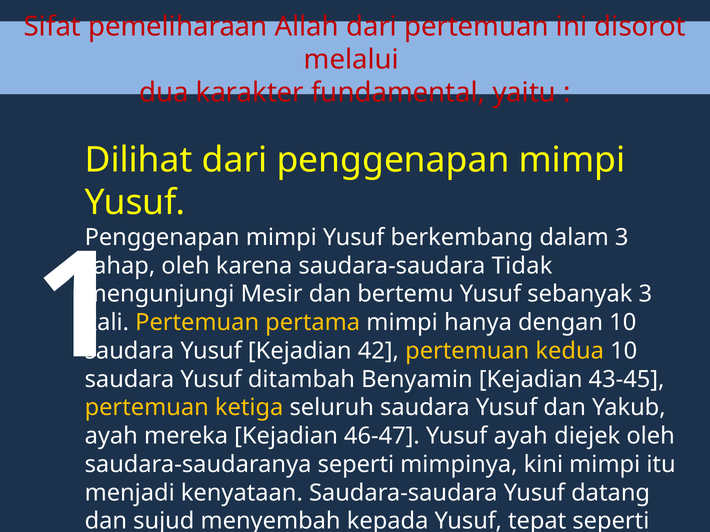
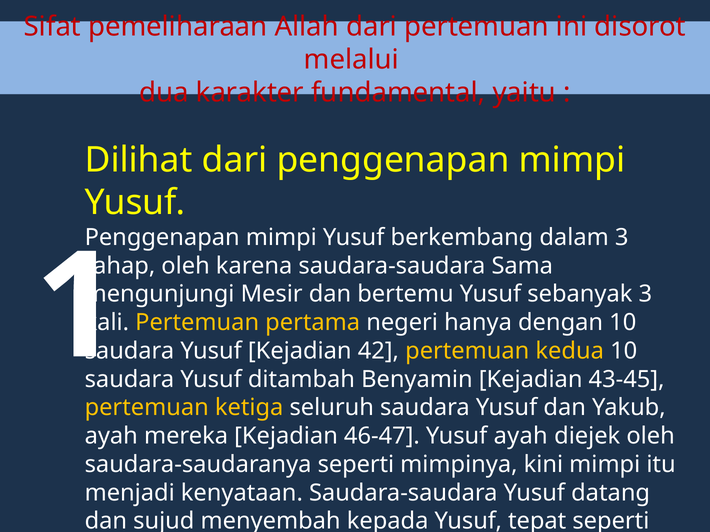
Tidak: Tidak -> Sama
pertama mimpi: mimpi -> negeri
